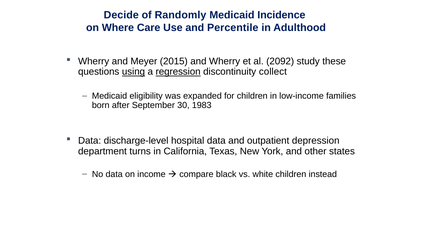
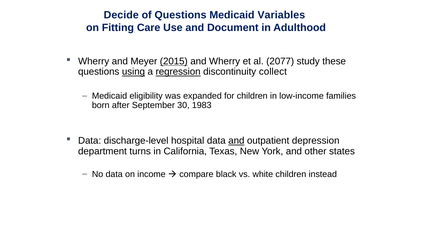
of Randomly: Randomly -> Questions
Incidence: Incidence -> Variables
Where: Where -> Fitting
Percentile: Percentile -> Document
2015 underline: none -> present
2092: 2092 -> 2077
and at (236, 141) underline: none -> present
